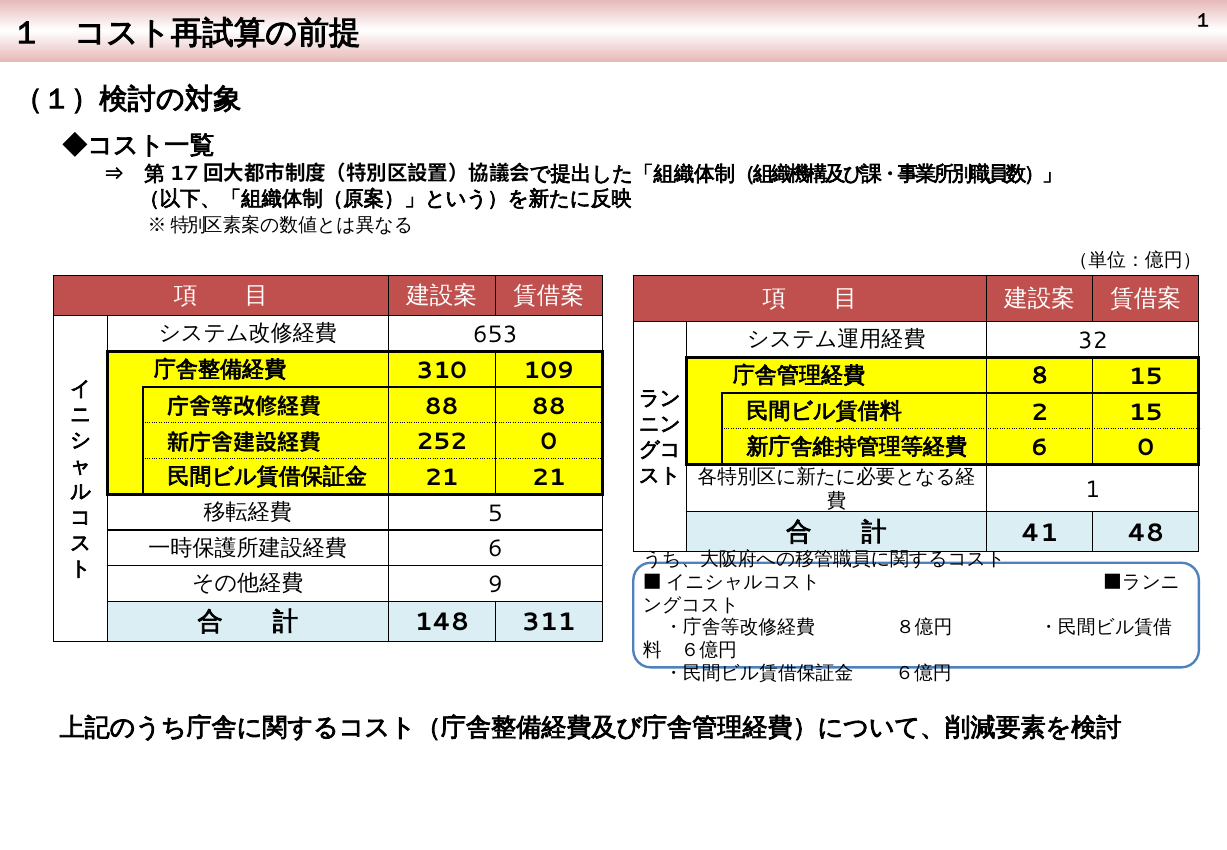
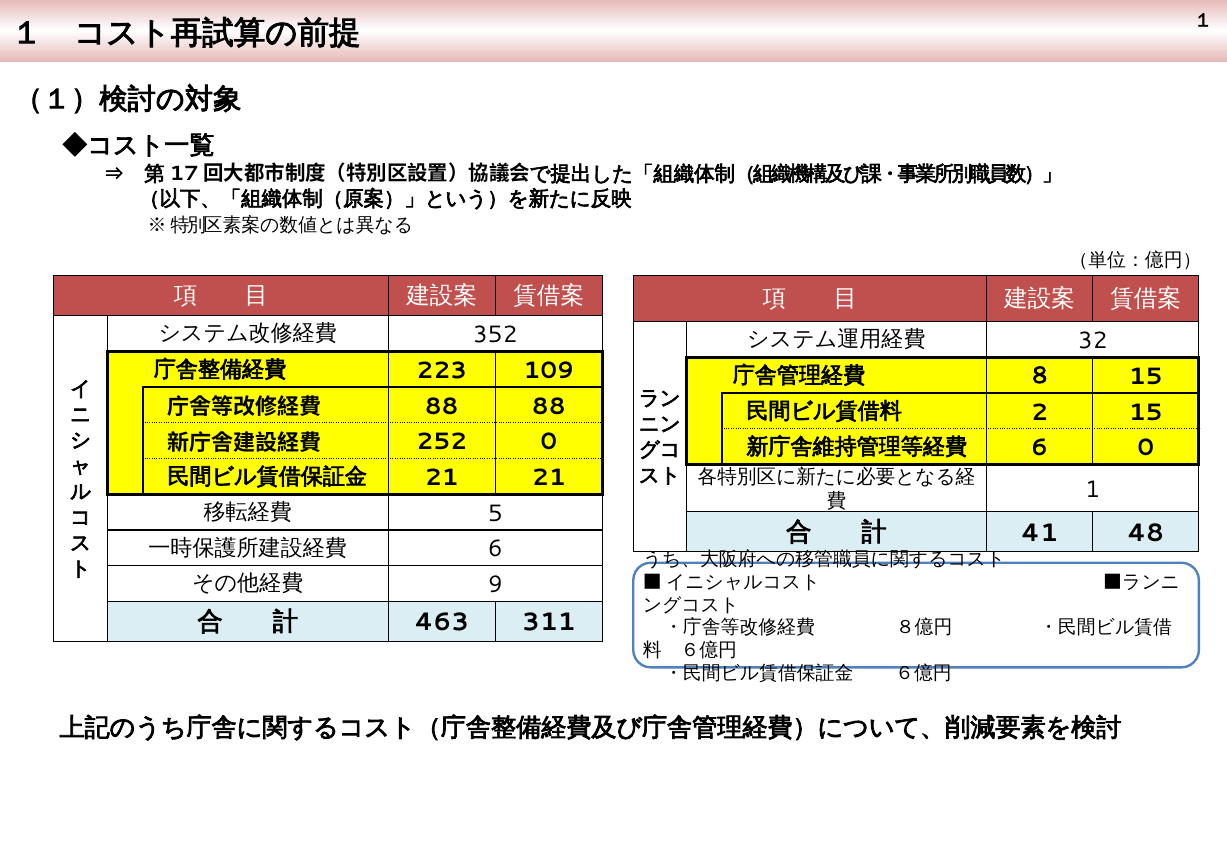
653: 653 -> 352
310: 310 -> 223
148: 148 -> 463
